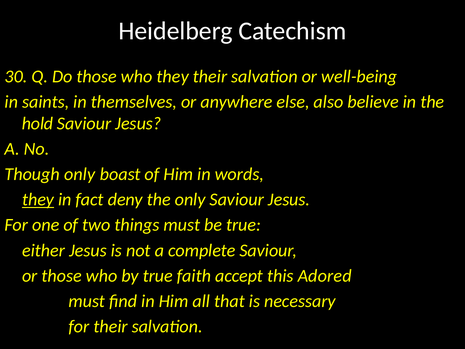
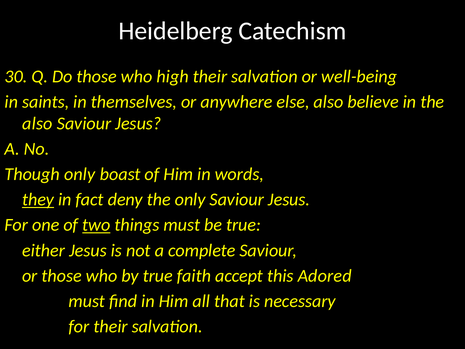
who they: they -> high
hold at (38, 123): hold -> also
two underline: none -> present
